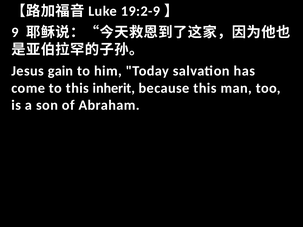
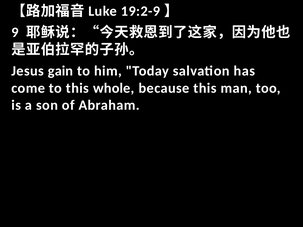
inherit: inherit -> whole
